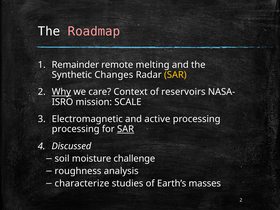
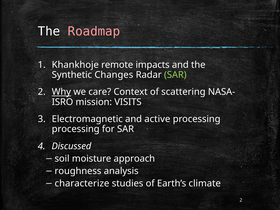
Remainder: Remainder -> Khankhoje
melting: melting -> impacts
SAR at (175, 75) colour: yellow -> light green
reservoirs: reservoirs -> scattering
SCALE: SCALE -> VISITS
SAR at (126, 129) underline: present -> none
challenge: challenge -> approach
masses: masses -> climate
